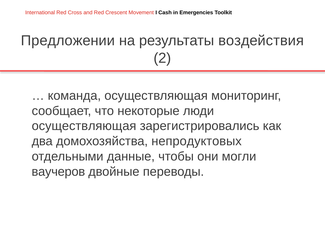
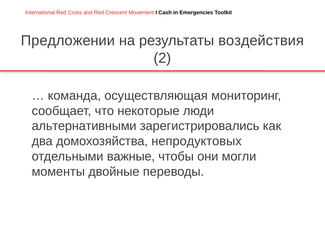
осуществляющая at (84, 126): осуществляющая -> альтернативными
данные: данные -> важные
ваучеров: ваучеров -> моменты
